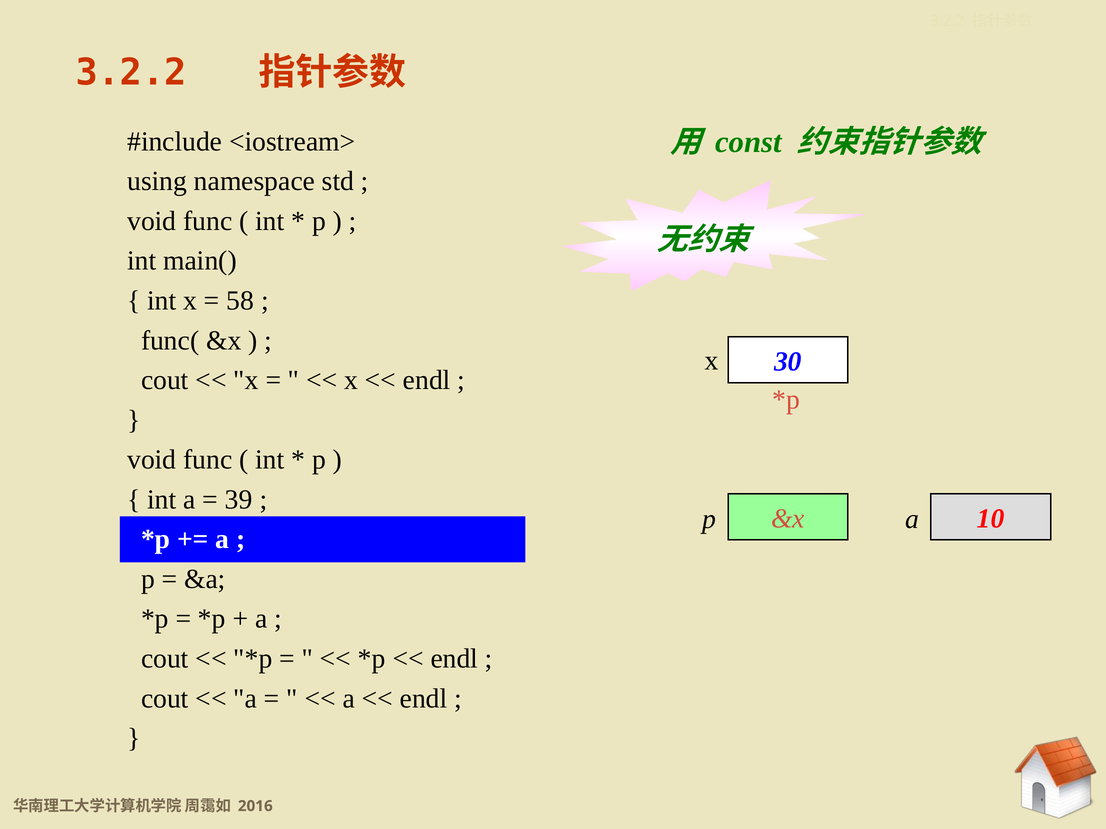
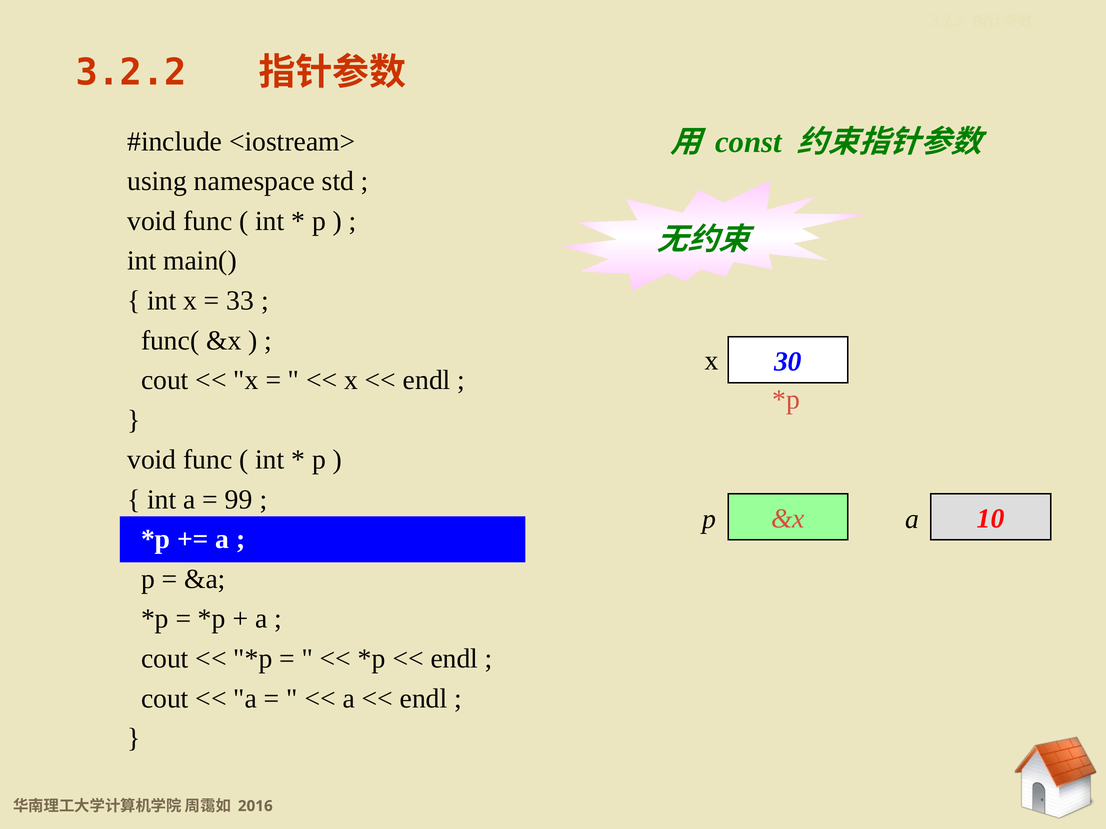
58: 58 -> 33
39: 39 -> 99
